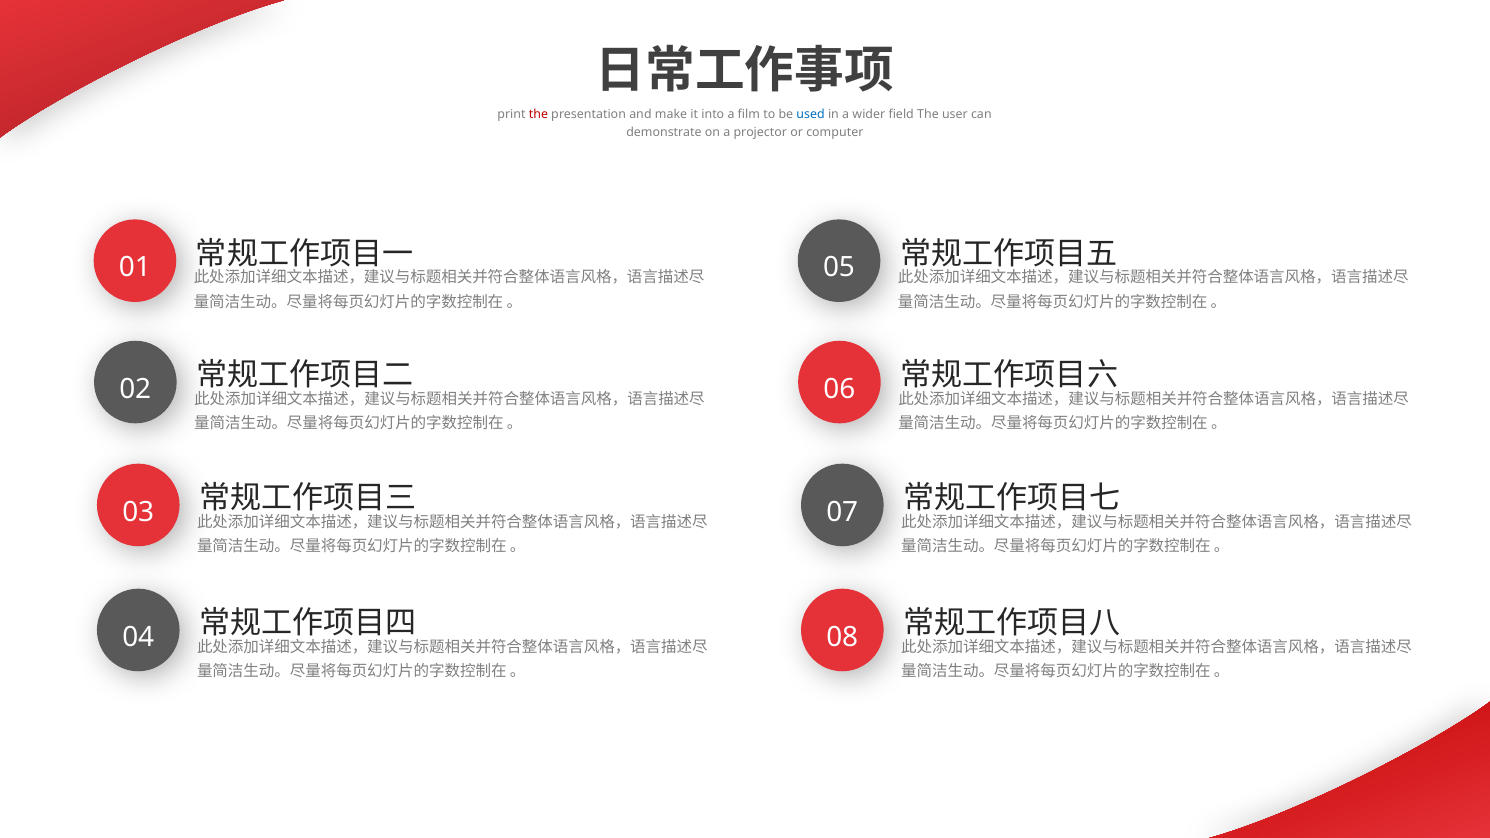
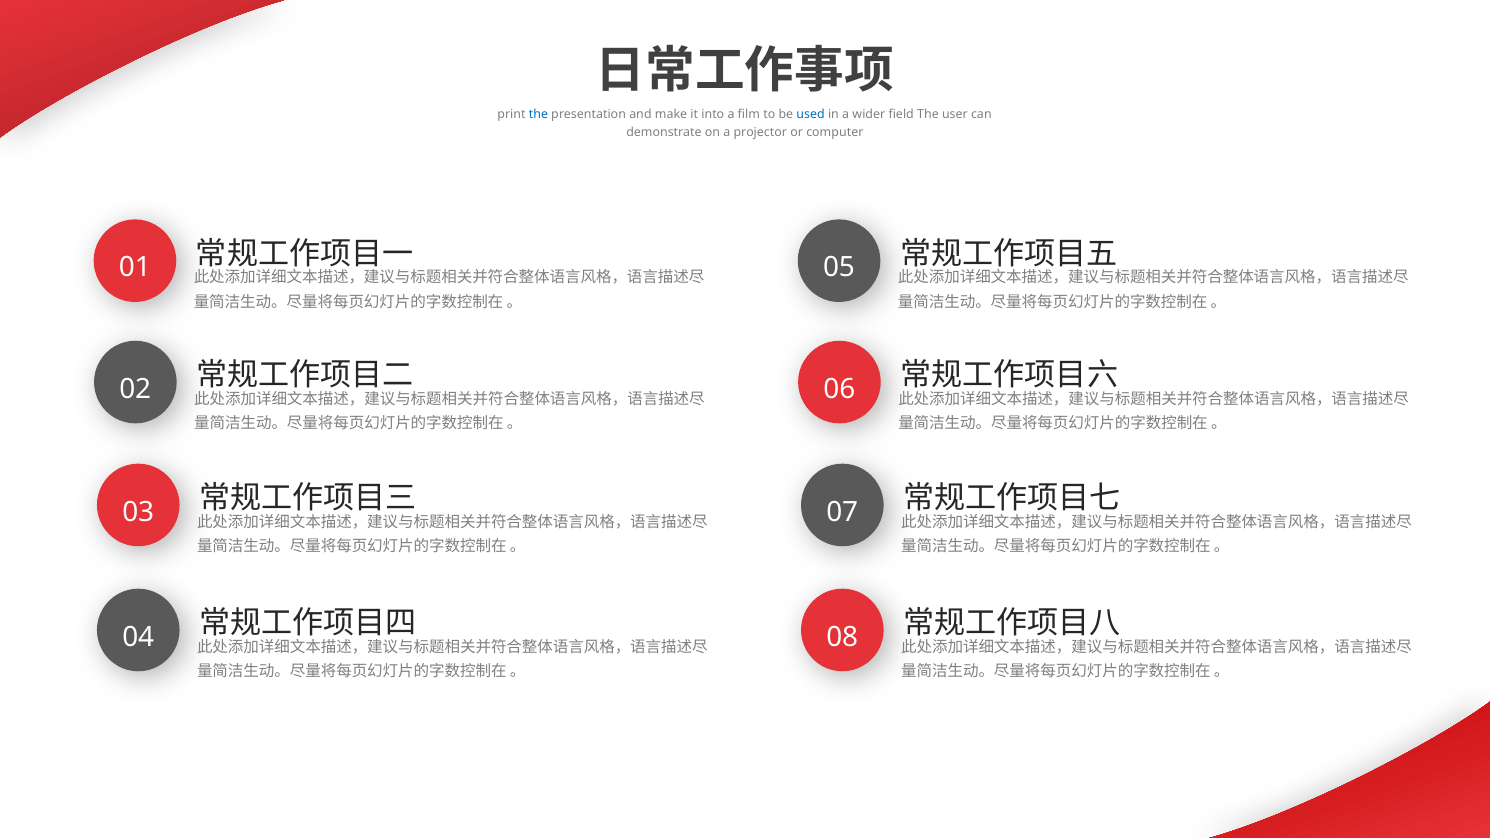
the at (538, 114) colour: red -> blue
